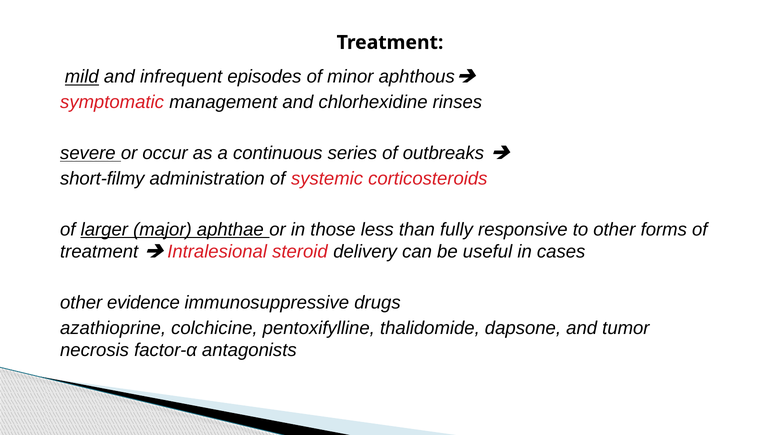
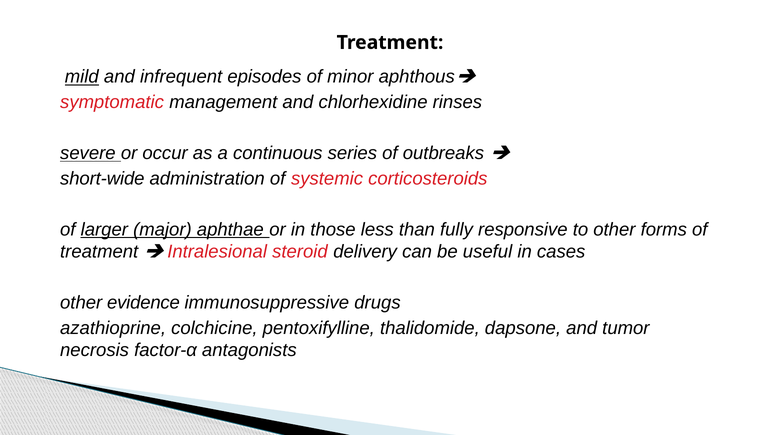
short-filmy: short-filmy -> short-wide
